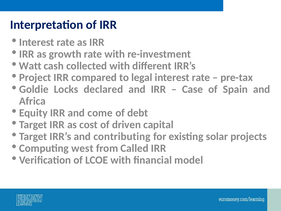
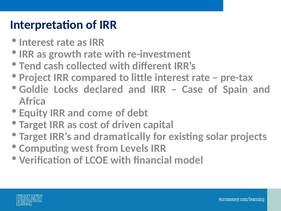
Watt: Watt -> Tend
legal: legal -> little
contributing: contributing -> dramatically
Called: Called -> Levels
